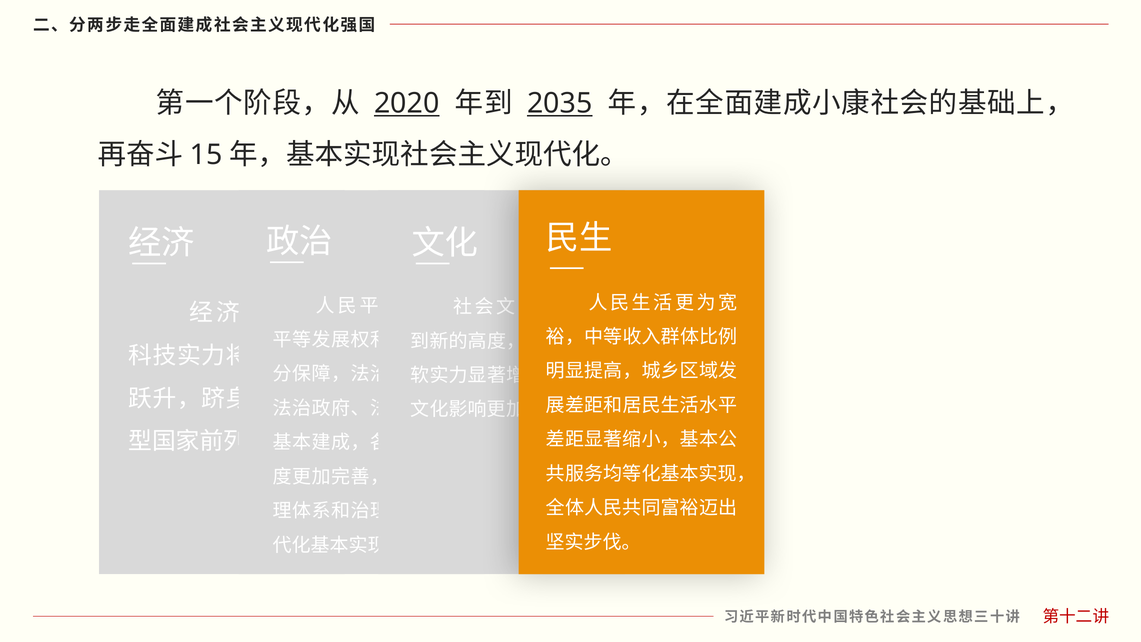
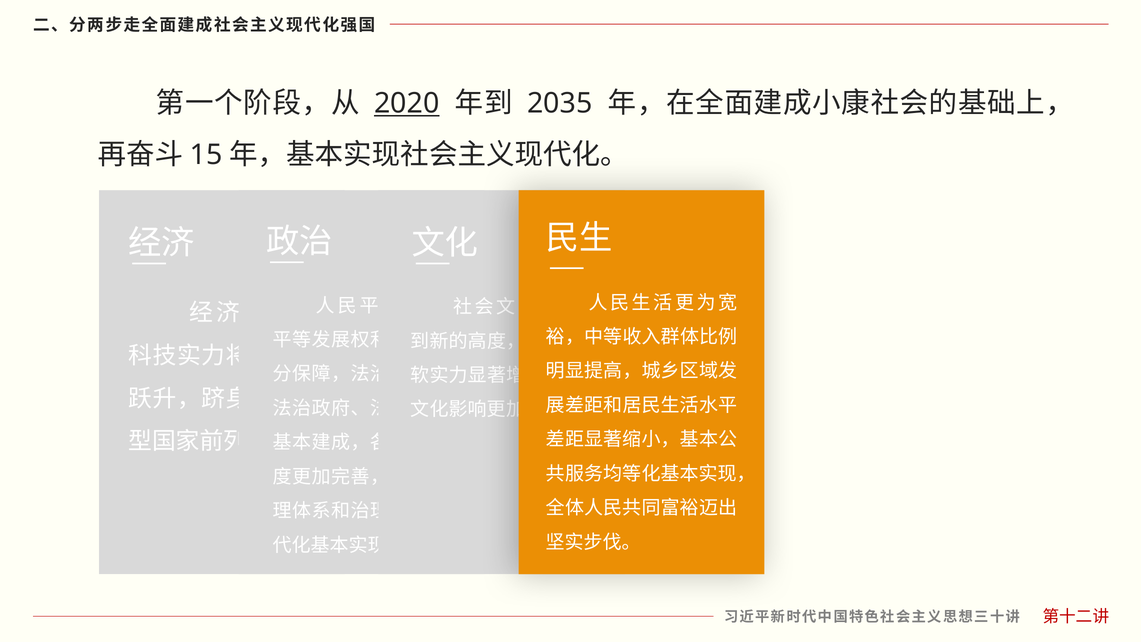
2035 underline: present -> none
